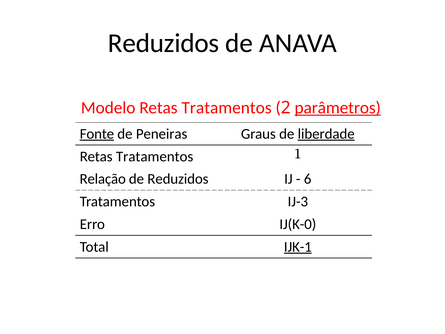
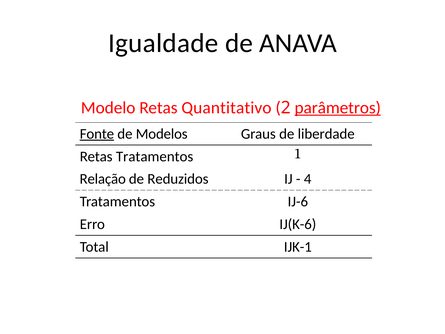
Reduzidos at (164, 43): Reduzidos -> Igualdade
Modelo Retas Tratamentos: Tratamentos -> Quantitativo
Peneiras: Peneiras -> Modelos
liberdade underline: present -> none
6: 6 -> 4
IJ-3: IJ-3 -> IJ-6
IJ(K-0: IJ(K-0 -> IJ(K-6
IJK-1 underline: present -> none
